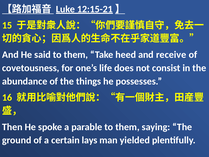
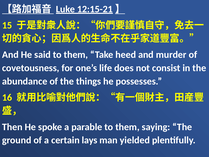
receive: receive -> murder
